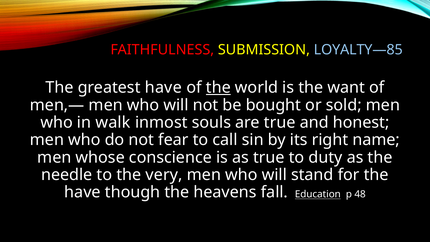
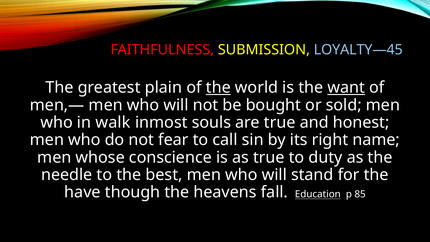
LOYALTY—85: LOYALTY—85 -> LOYALTY—45
greatest have: have -> plain
want underline: none -> present
very: very -> best
48: 48 -> 85
